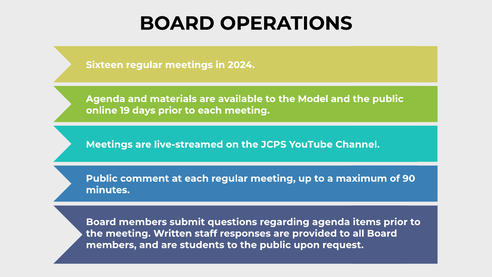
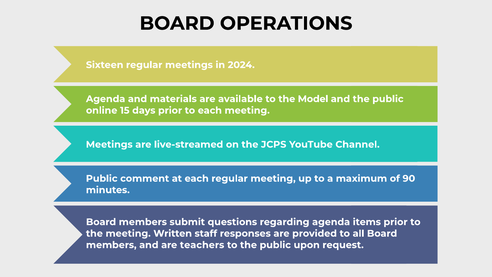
19: 19 -> 15
students: students -> teachers
